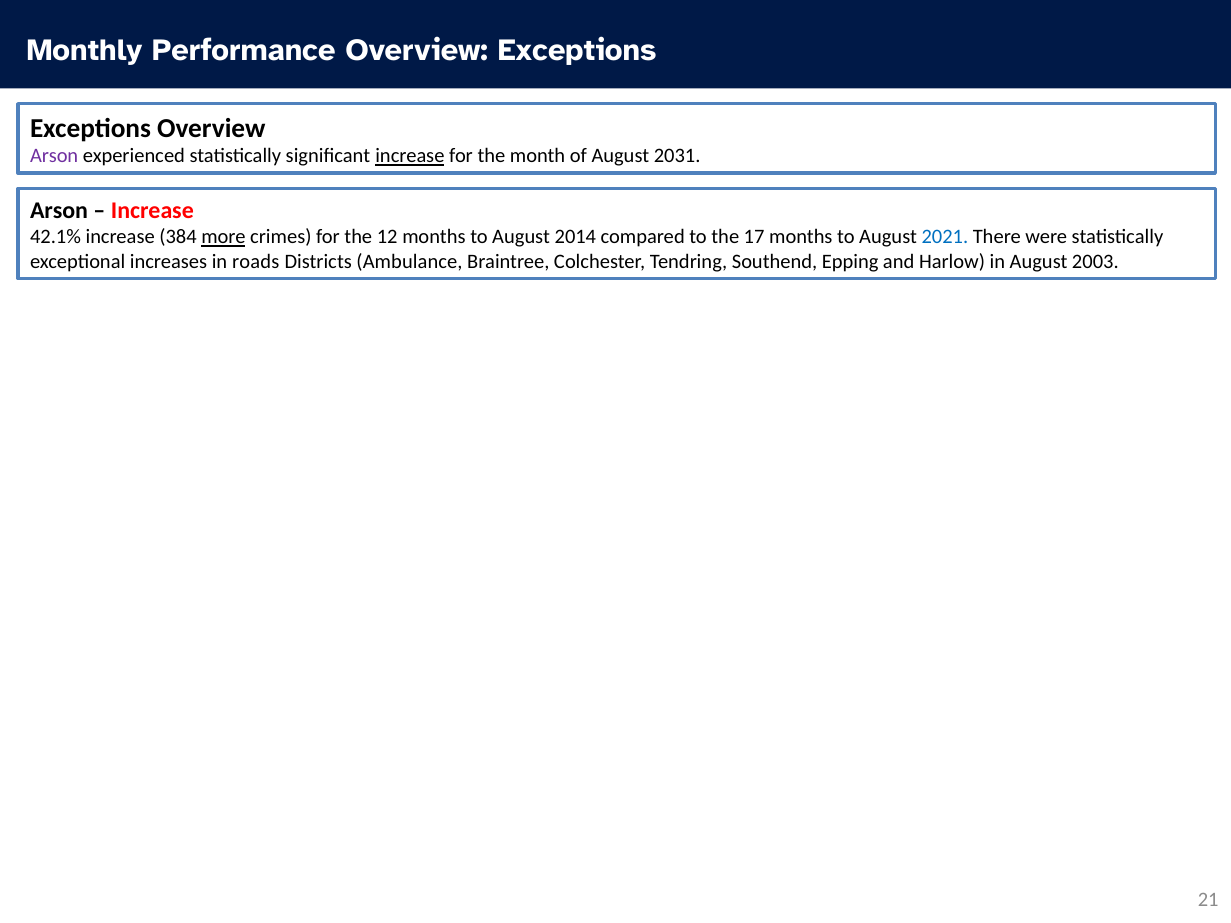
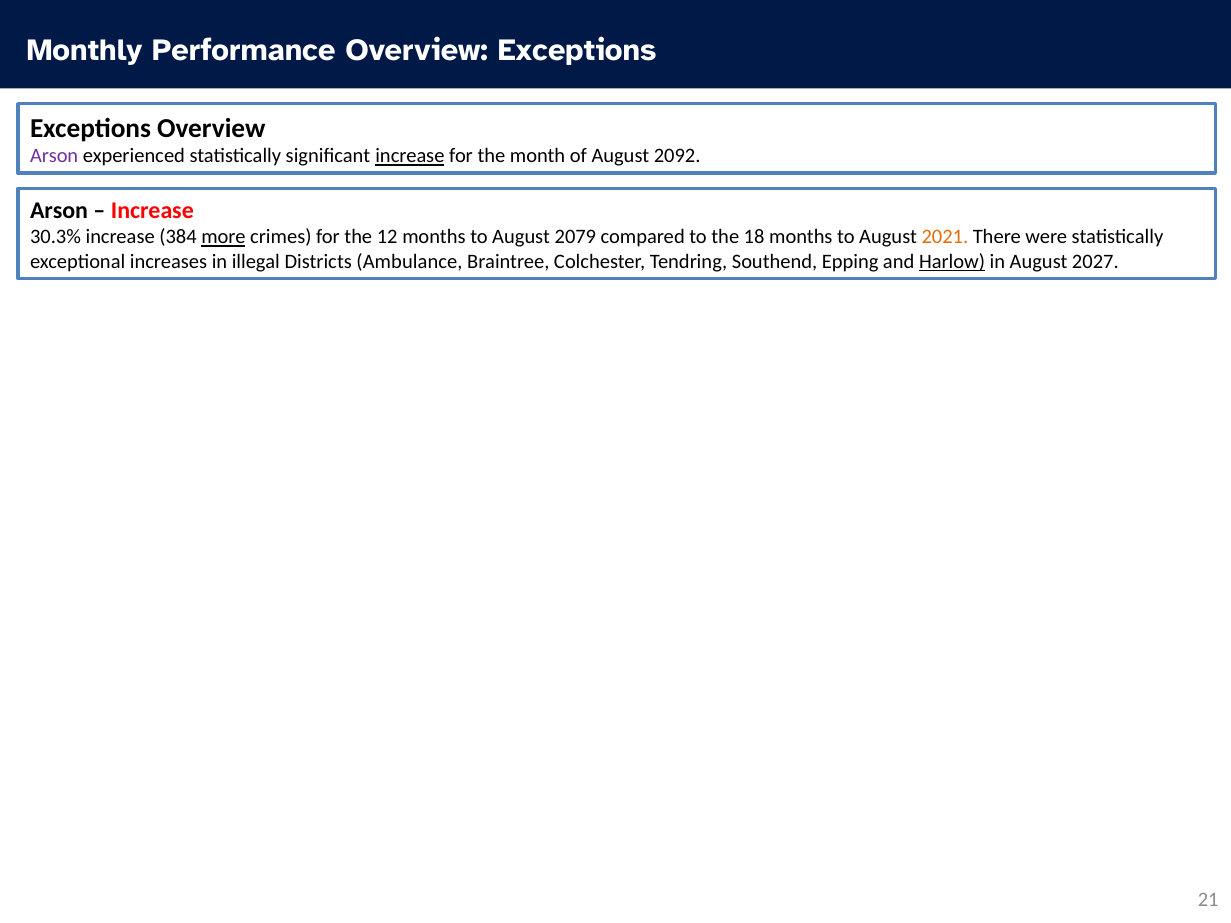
2031: 2031 -> 2092
42.1%: 42.1% -> 30.3%
2014: 2014 -> 2079
17: 17 -> 18
2021 colour: blue -> orange
roads: roads -> illegal
Harlow underline: none -> present
2003: 2003 -> 2027
